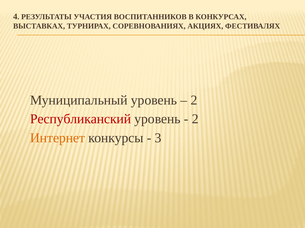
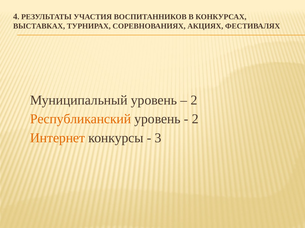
Республиканский colour: red -> orange
